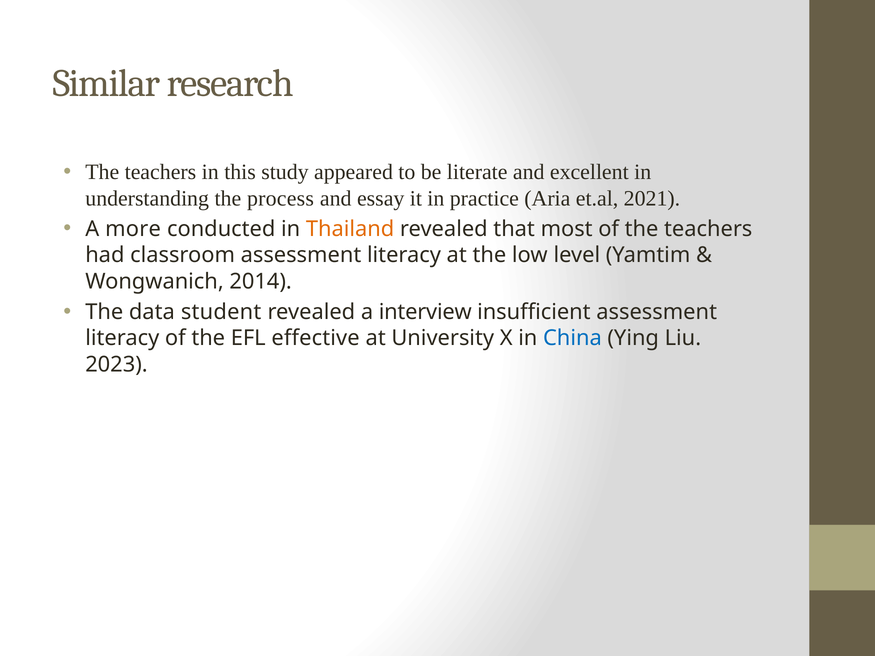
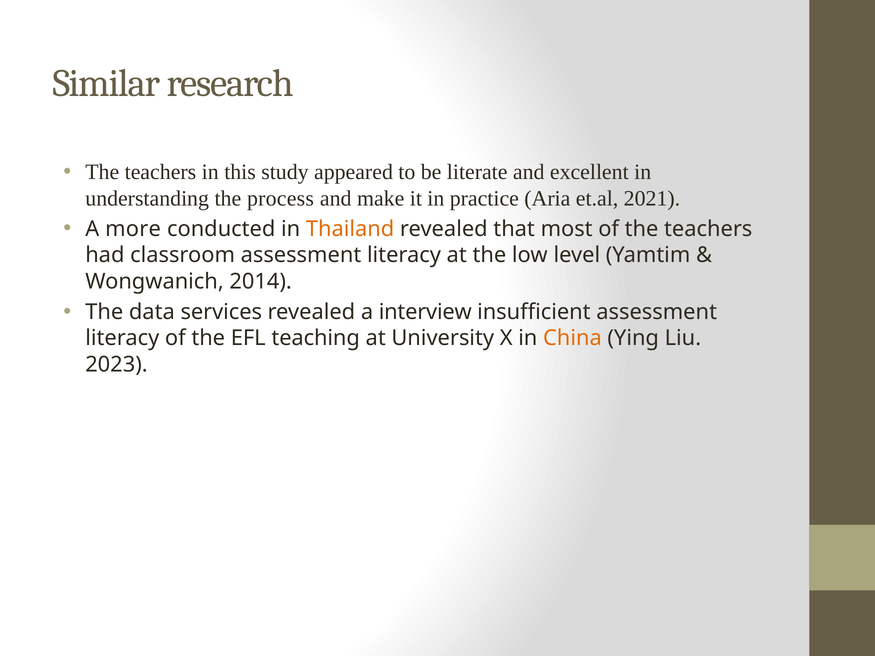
essay: essay -> make
student: student -> services
effective: effective -> teaching
China colour: blue -> orange
